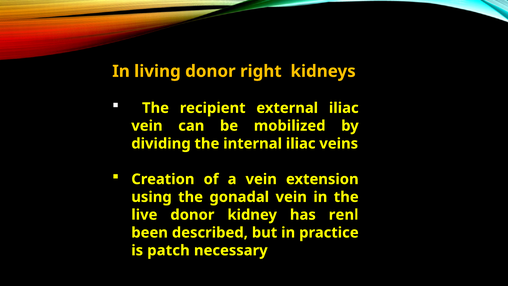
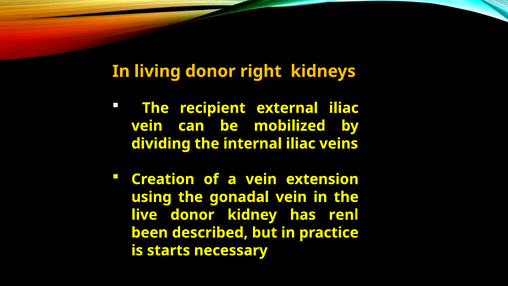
patch: patch -> starts
